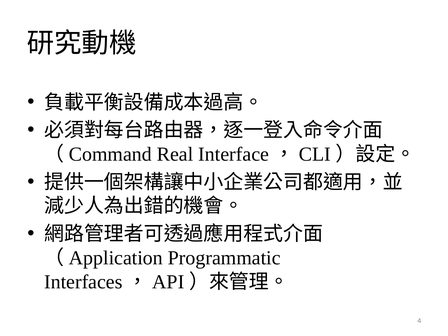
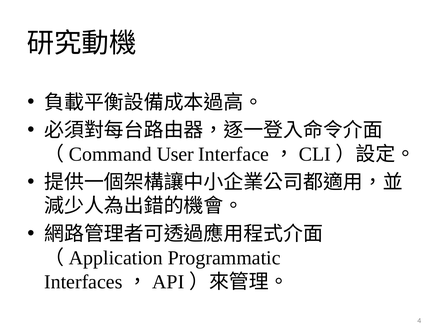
Real: Real -> User
